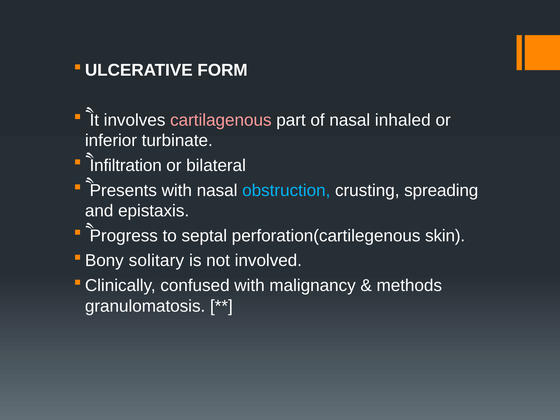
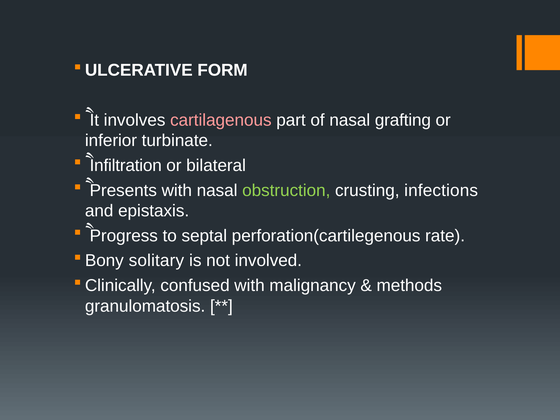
inhaled: inhaled -> grafting
obstruction colour: light blue -> light green
spreading: spreading -> infections
skin: skin -> rate
